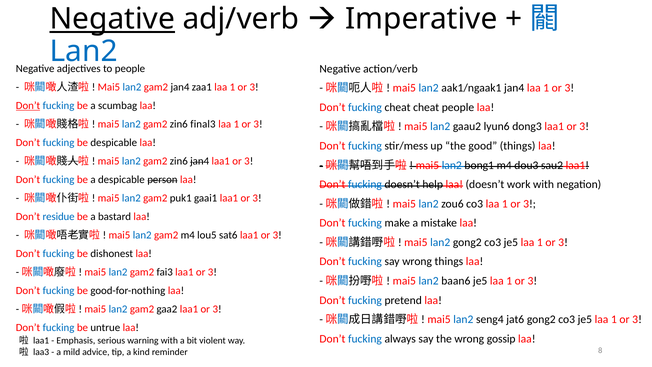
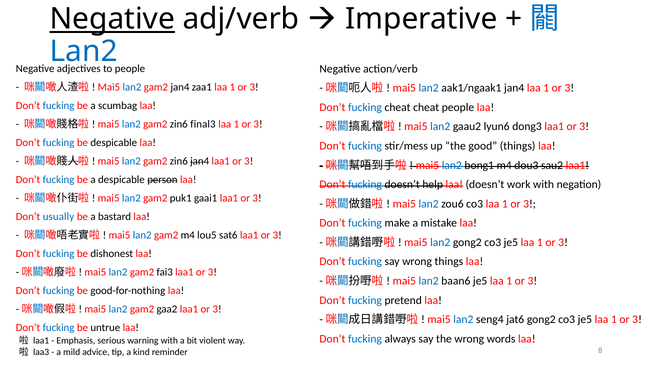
Don’t at (28, 105) underline: present -> none
residue: residue -> usually
gossip: gossip -> words
